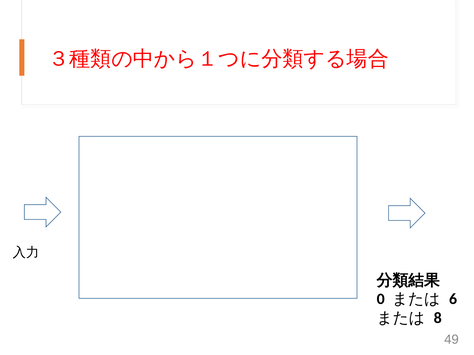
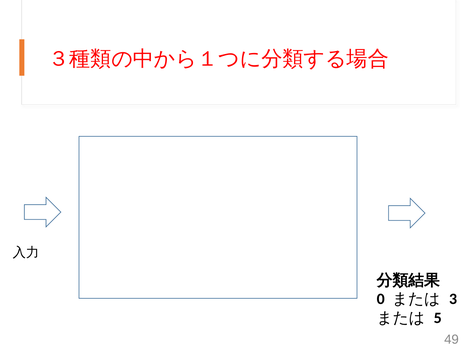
6: 6 -> 3
8: 8 -> 5
